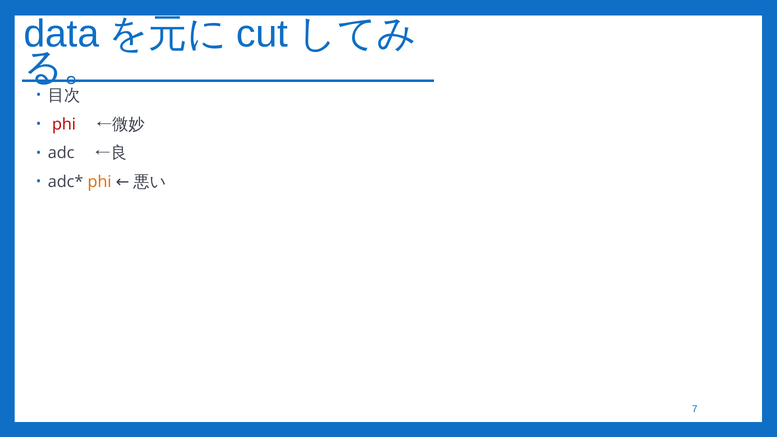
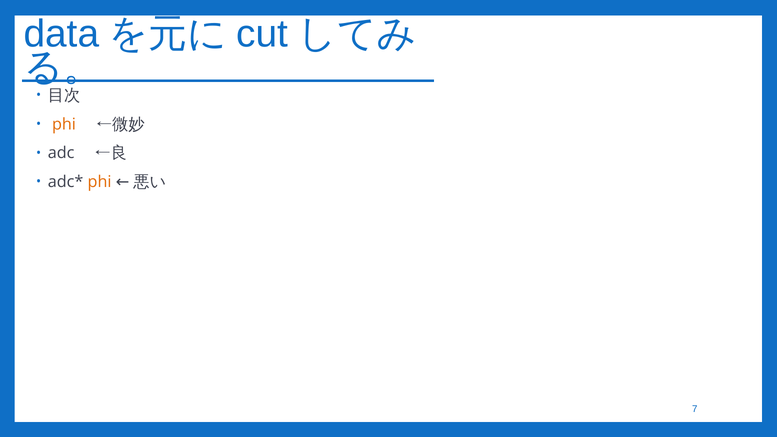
phi at (64, 124) colour: red -> orange
